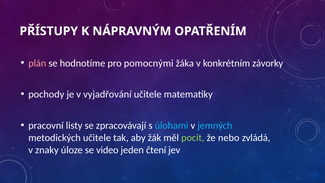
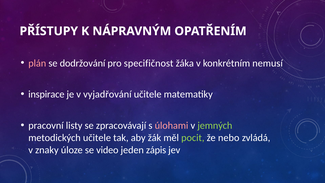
hodnotíme: hodnotíme -> dodržování
pomocnými: pomocnými -> specifičnost
závorky: závorky -> nemusí
pochody: pochody -> inspirace
úlohami colour: light blue -> pink
jemných colour: light blue -> light green
čtení: čtení -> zápis
